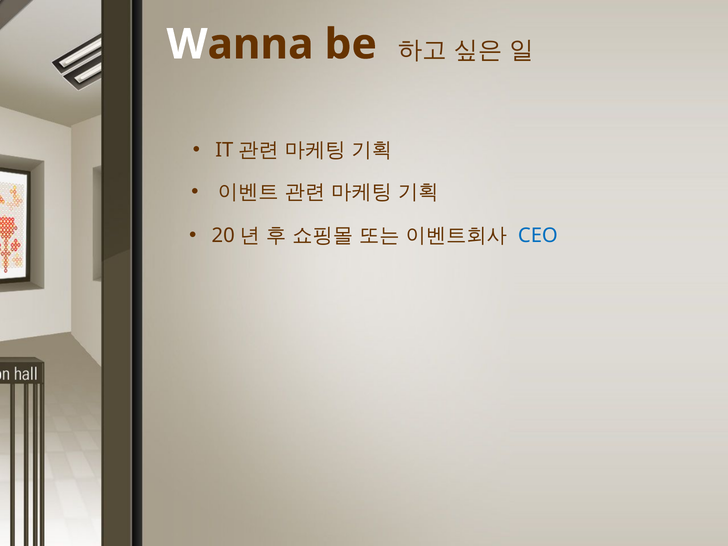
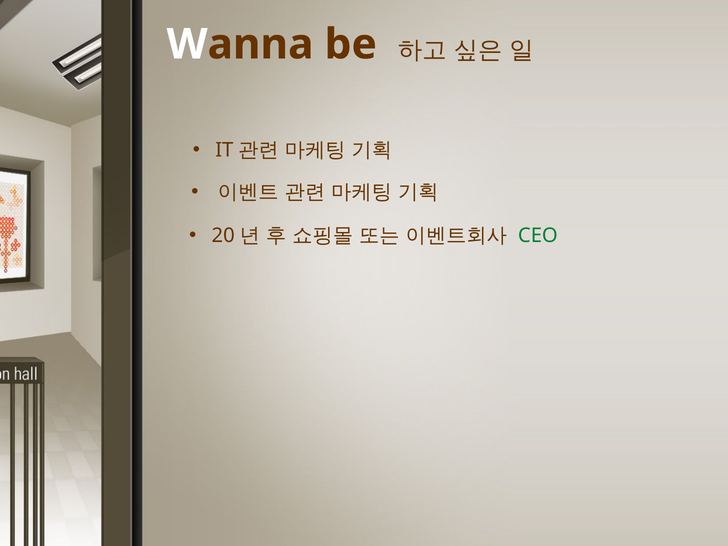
CEO colour: blue -> green
